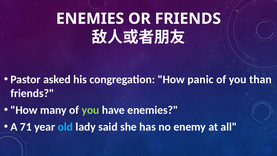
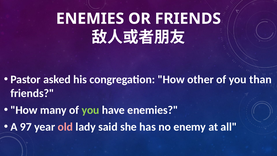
panic: panic -> other
71: 71 -> 97
old colour: light blue -> pink
